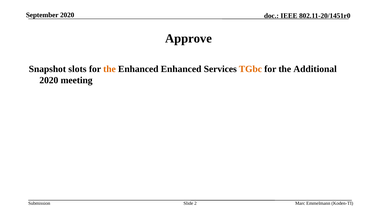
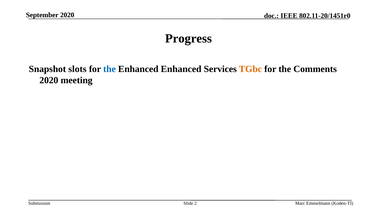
Approve: Approve -> Progress
the at (110, 69) colour: orange -> blue
Additional: Additional -> Comments
